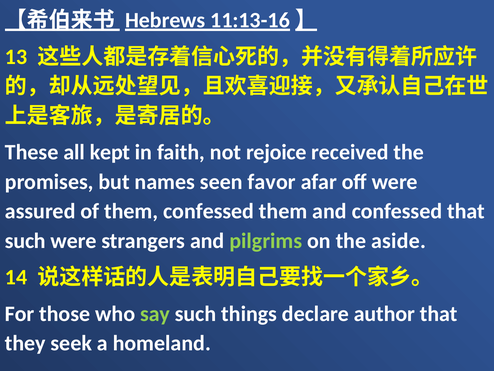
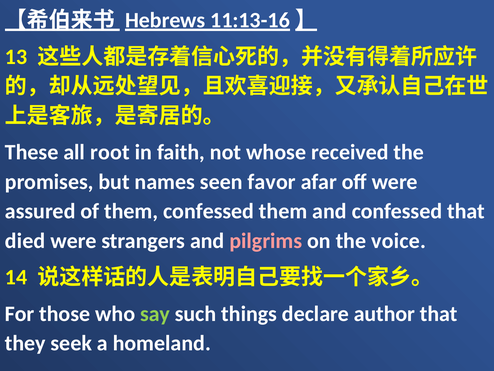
kept: kept -> root
rejoice: rejoice -> whose
such at (25, 241): such -> died
pilgrims colour: light green -> pink
aside: aside -> voice
